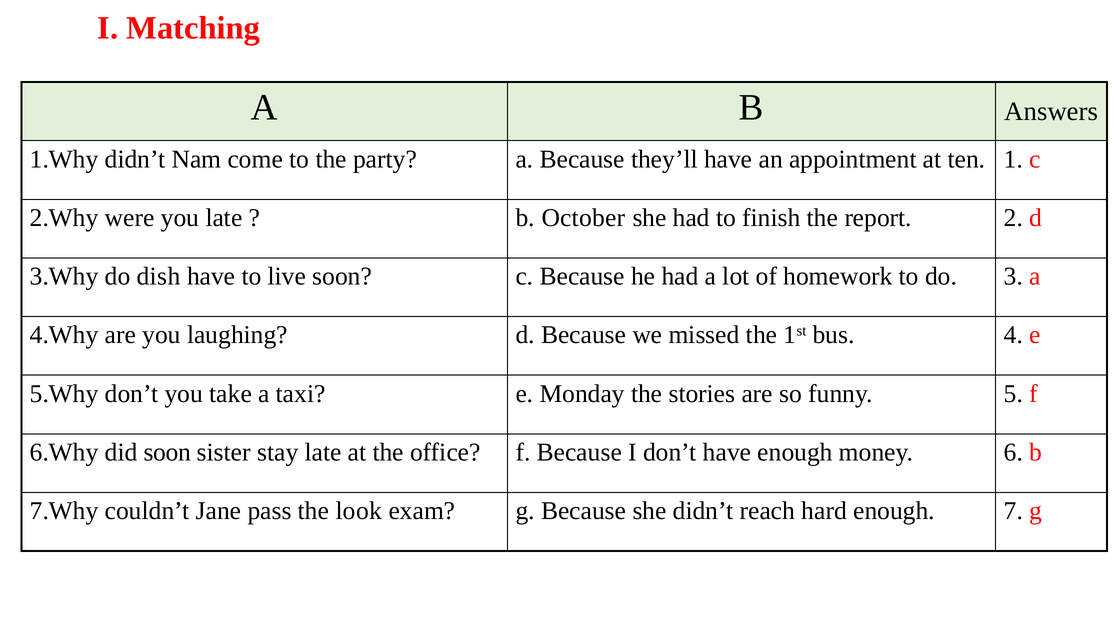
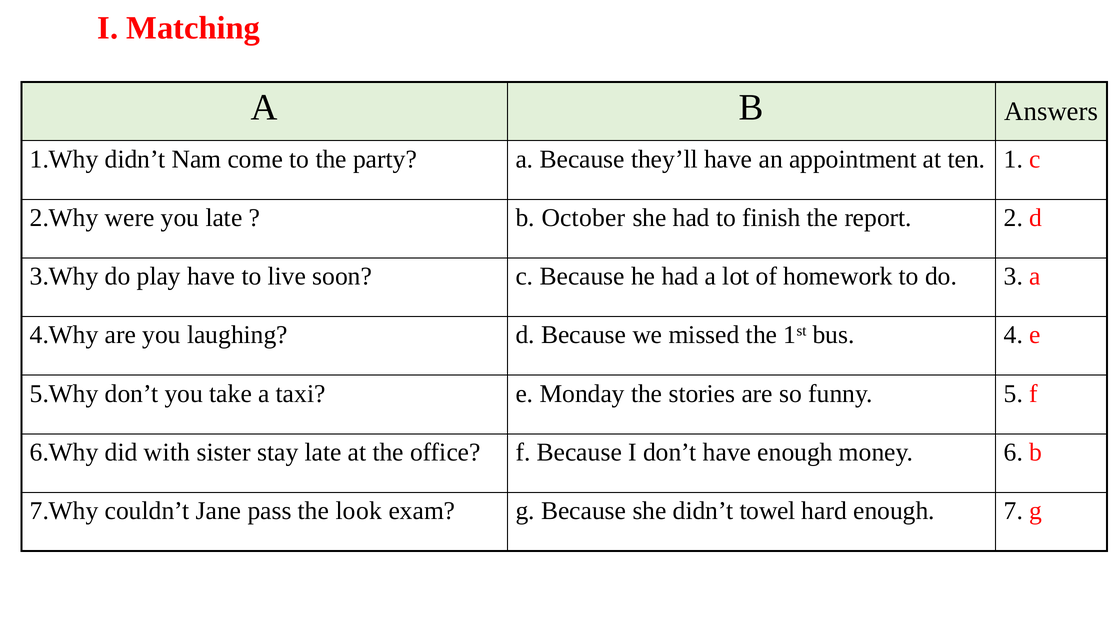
dish: dish -> play
did soon: soon -> with
reach: reach -> towel
